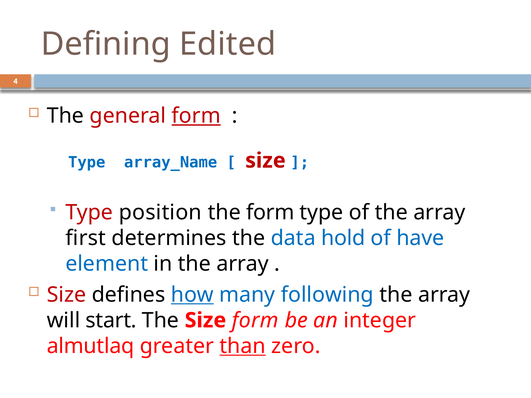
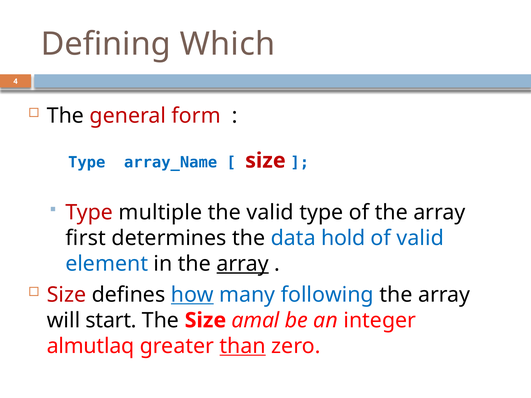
Edited: Edited -> Which
form at (196, 116) underline: present -> none
position: position -> multiple
the form: form -> valid
of have: have -> valid
array at (243, 264) underline: none -> present
Size form: form -> amal
